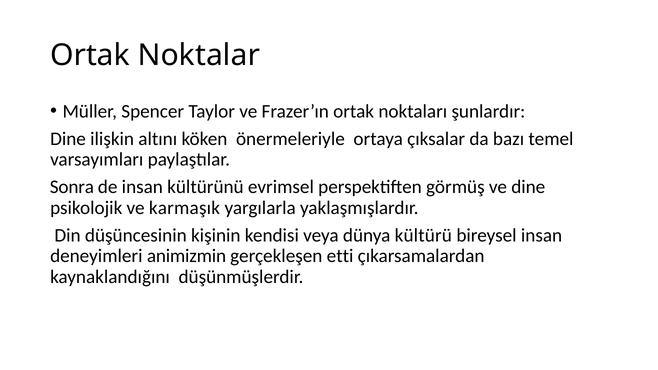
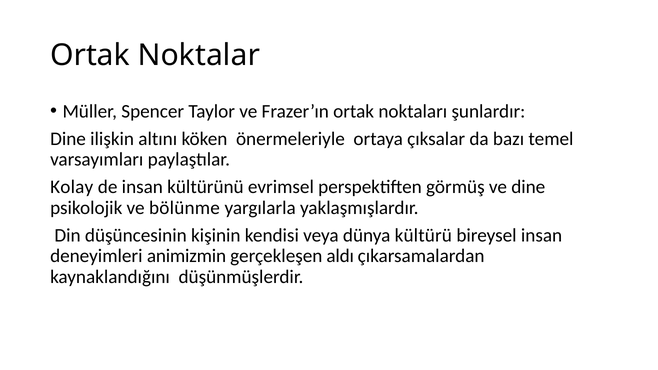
Sonra: Sonra -> Kolay
karmaşık: karmaşık -> bölünme
etti: etti -> aldı
